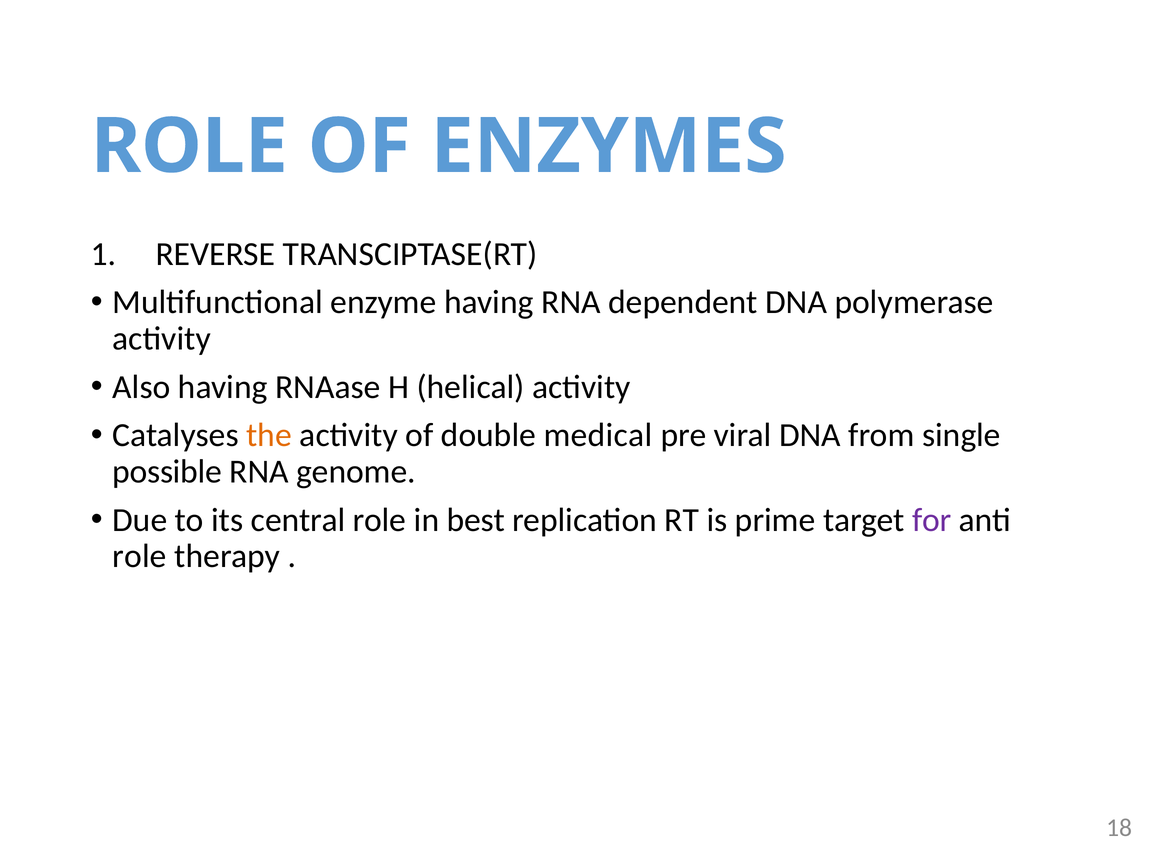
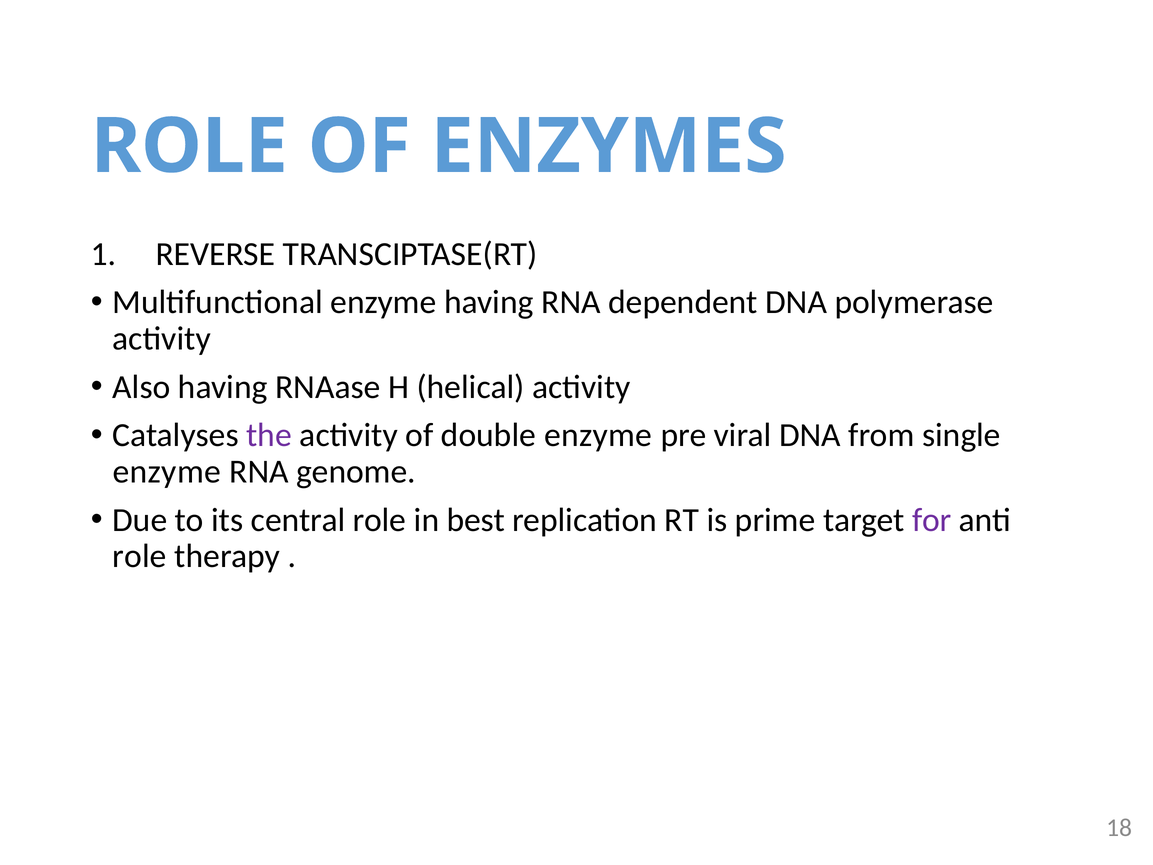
the colour: orange -> purple
double medical: medical -> enzyme
possible at (167, 472): possible -> enzyme
